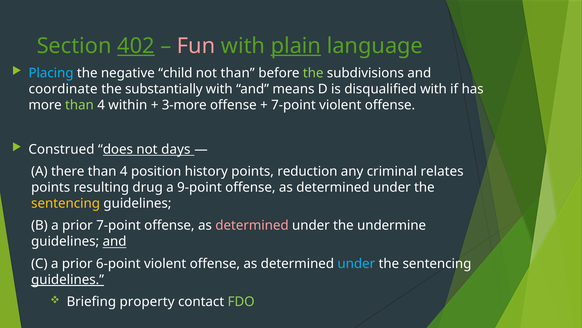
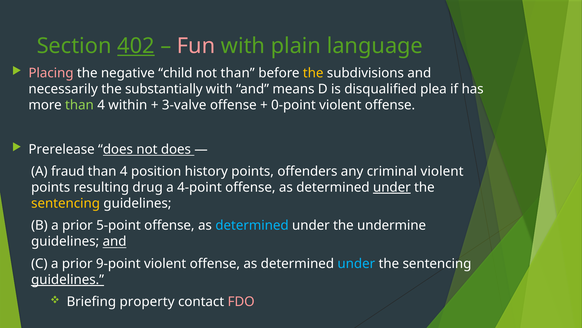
plain underline: present -> none
Placing colour: light blue -> pink
the at (313, 73) colour: light green -> yellow
coordinate: coordinate -> necessarily
disqualified with: with -> plea
3-more: 3-more -> 3-valve
7-point at (293, 105): 7-point -> 0-point
Construed: Construed -> Prerelease
not days: days -> does
there: there -> fraud
reduction: reduction -> offenders
criminal relates: relates -> violent
9-point: 9-point -> 4-point
under at (392, 187) underline: none -> present
prior 7-point: 7-point -> 5-point
determined at (252, 225) colour: pink -> light blue
6-point: 6-point -> 9-point
FDO colour: light green -> pink
